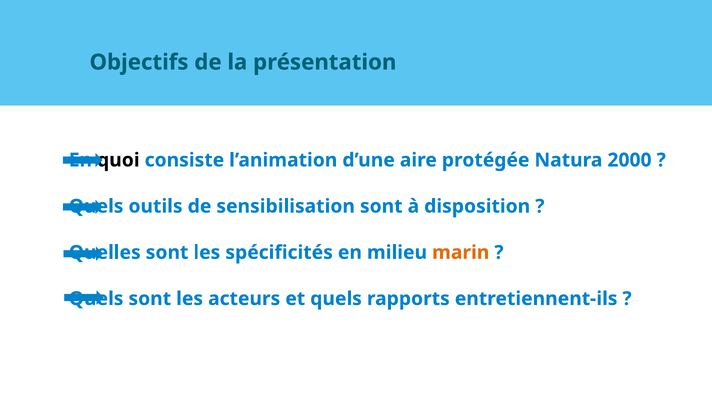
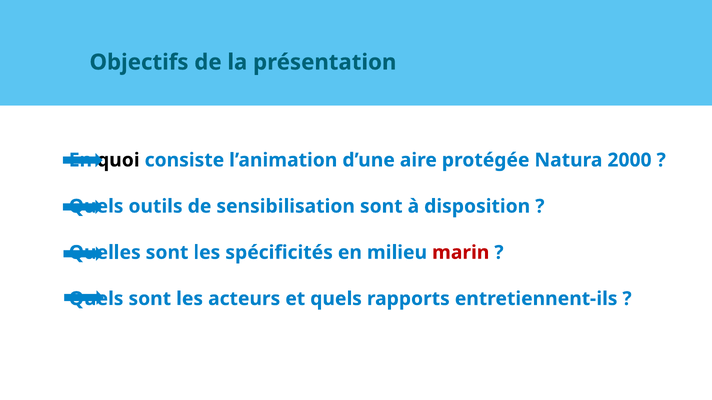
marin colour: orange -> red
